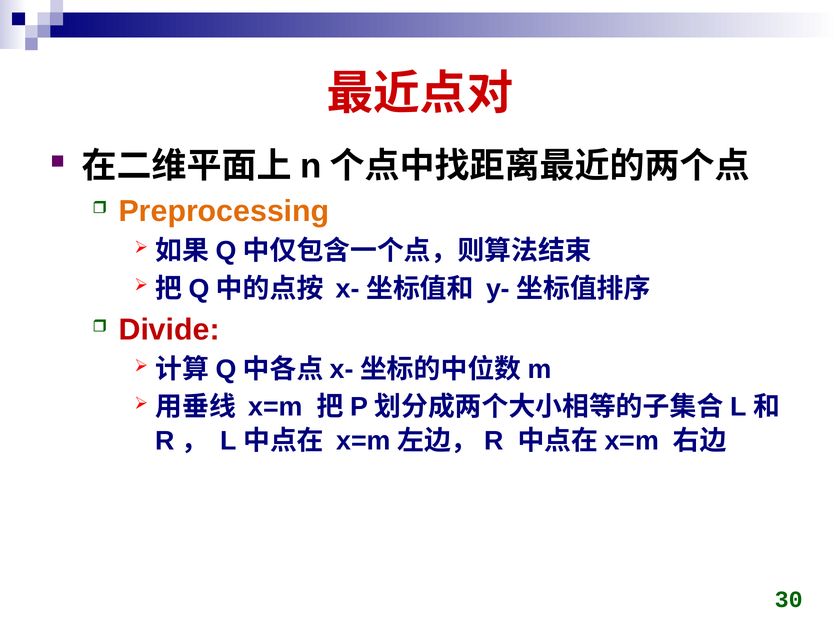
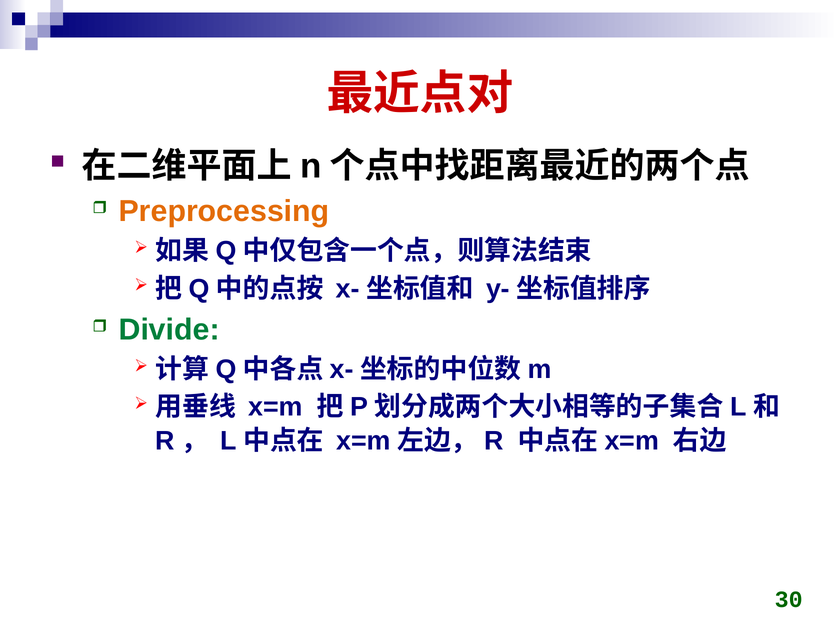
Divide colour: red -> green
